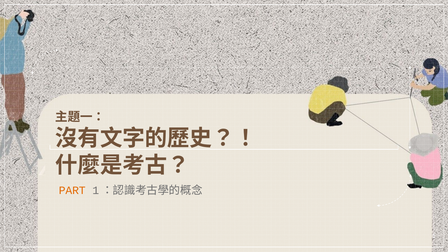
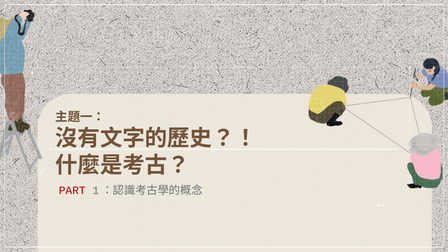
PART colour: orange -> red
